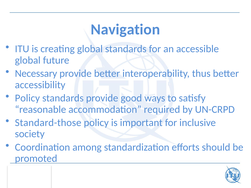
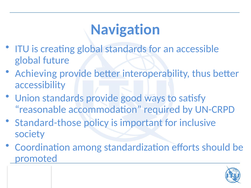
Necessary: Necessary -> Achieving
Policy at (27, 98): Policy -> Union
